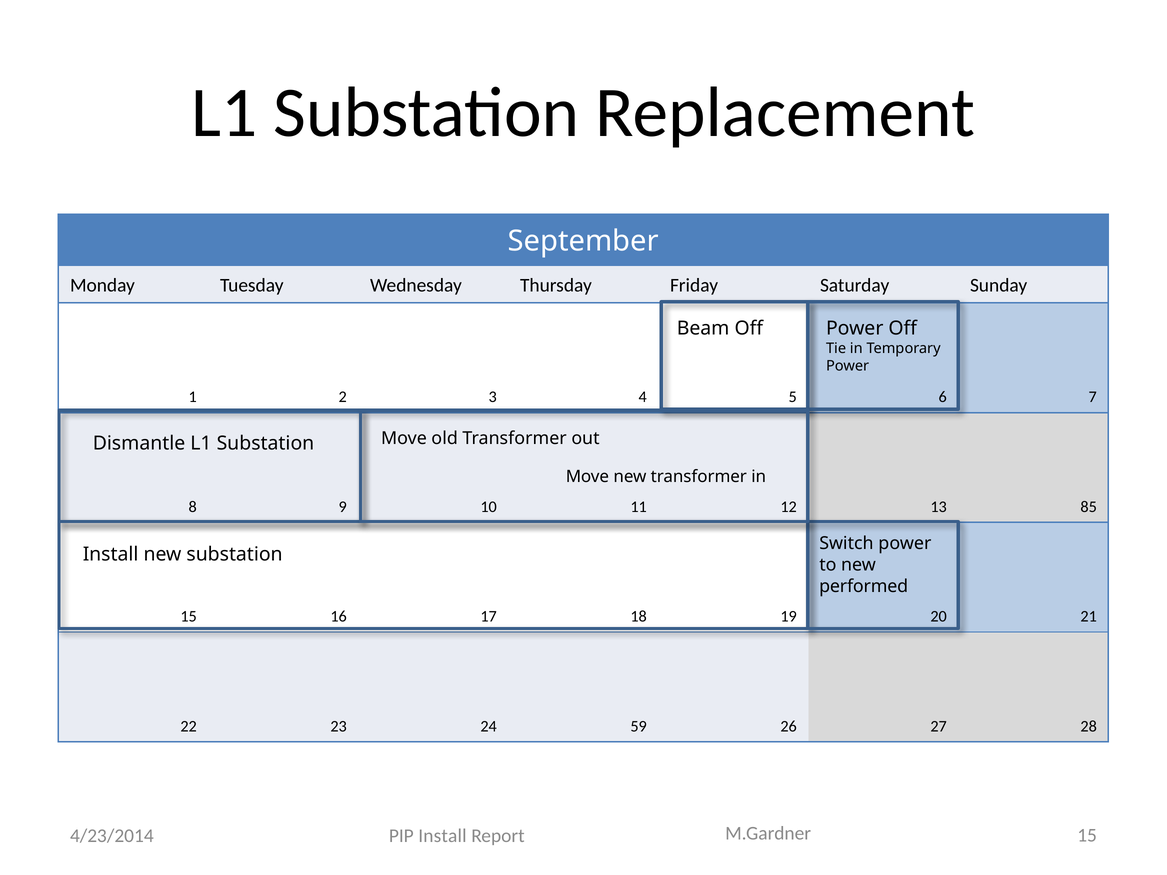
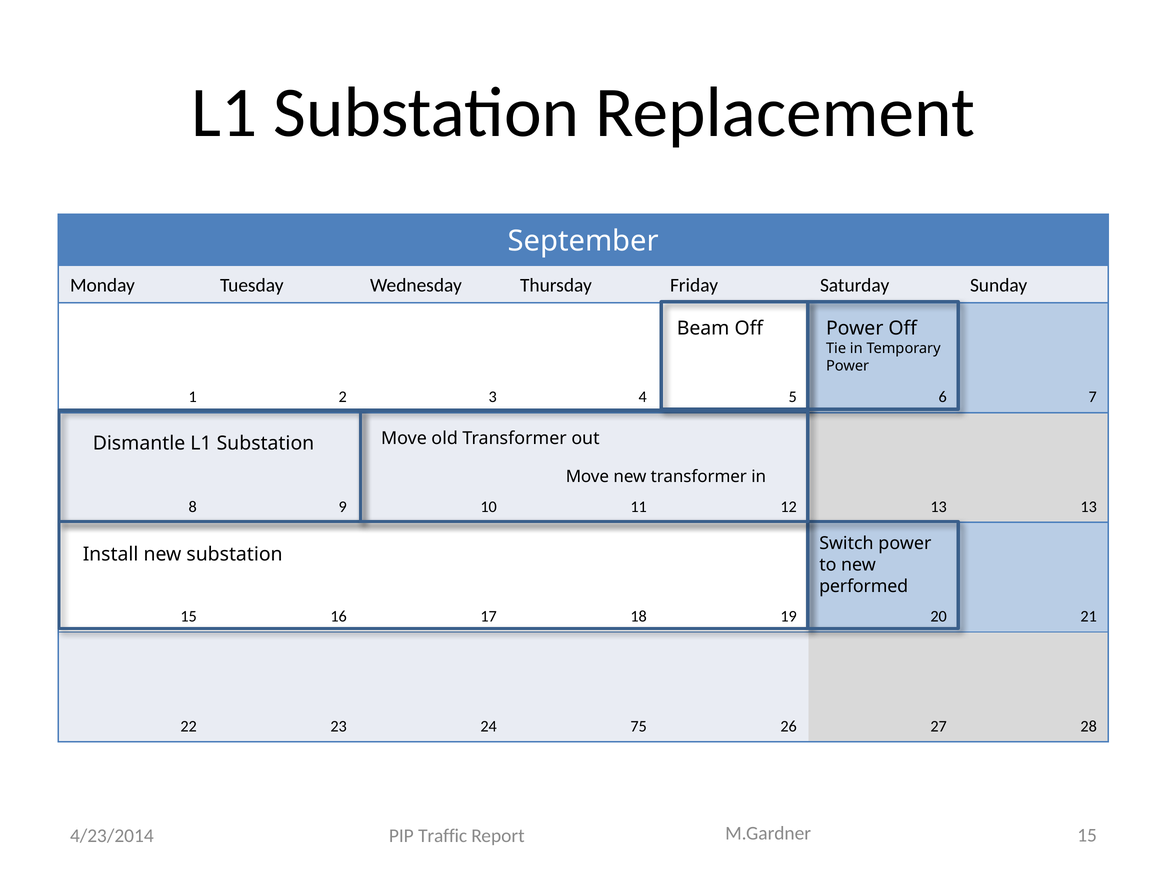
13 85: 85 -> 13
59: 59 -> 75
PIP Install: Install -> Traffic
